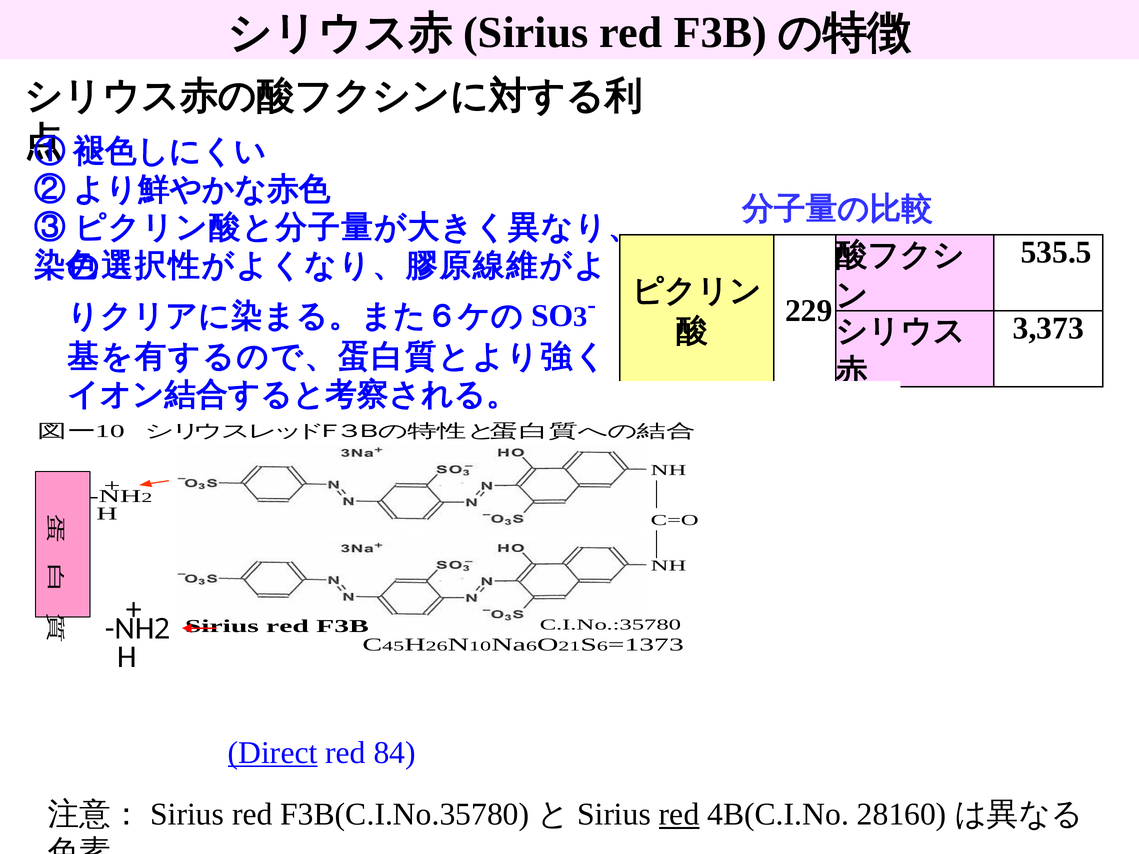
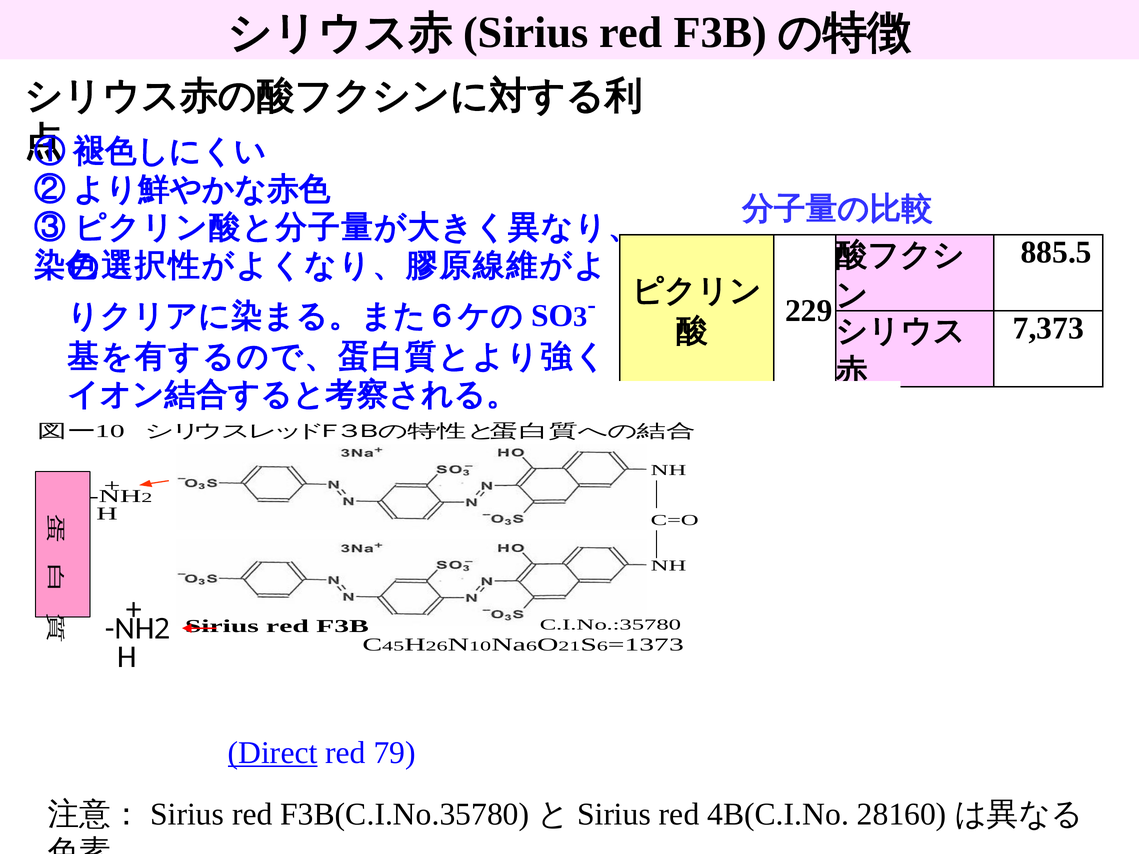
535.5: 535.5 -> 885.5
3,373: 3,373 -> 7,373
84: 84 -> 79
red at (679, 815) underline: present -> none
